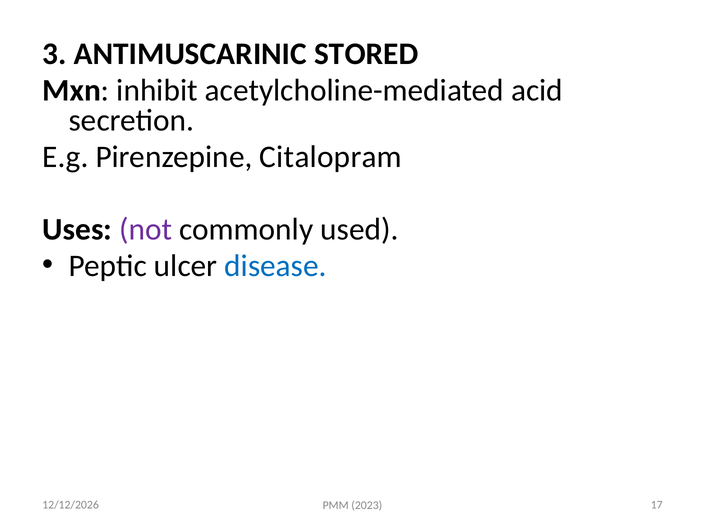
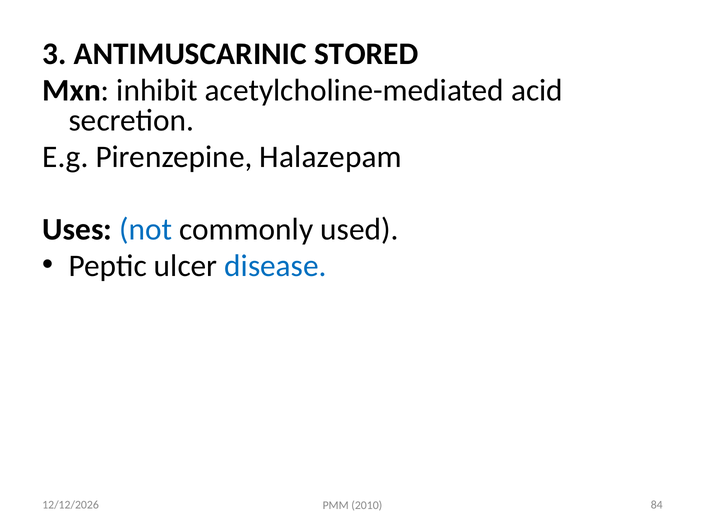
Citalopram: Citalopram -> Halazepam
not colour: purple -> blue
17: 17 -> 84
2023: 2023 -> 2010
